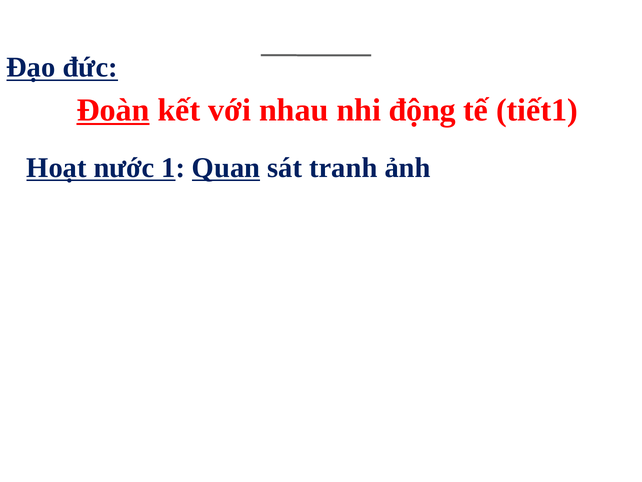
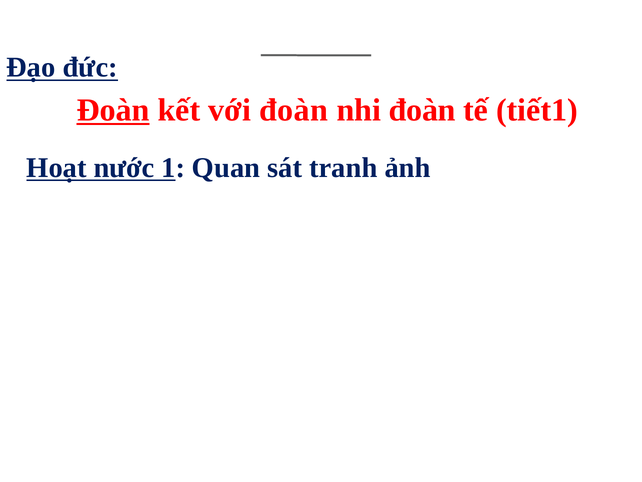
với nhau: nhau -> đoàn
nhi động: động -> đoàn
Quan underline: present -> none
